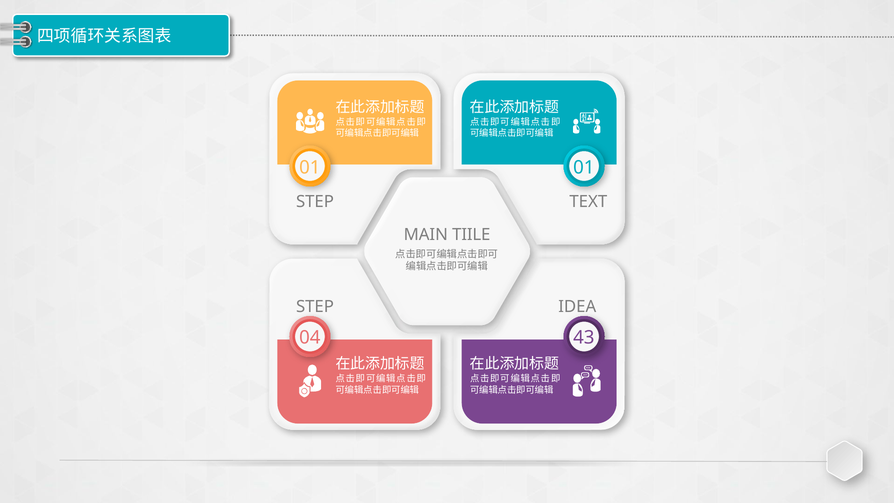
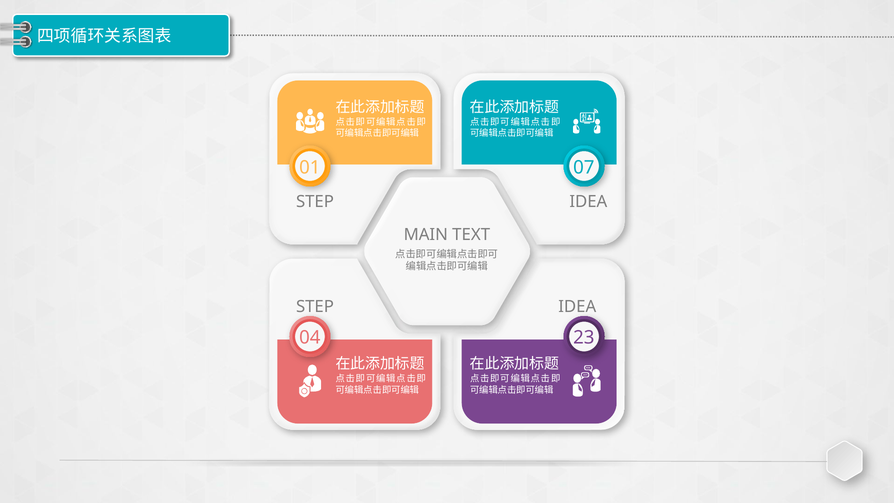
01 01: 01 -> 07
TEXT at (588, 202): TEXT -> IDEA
TIILE: TIILE -> TEXT
43: 43 -> 23
